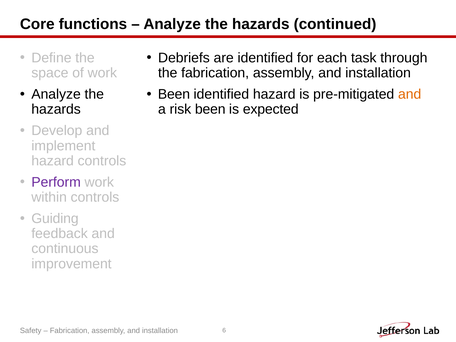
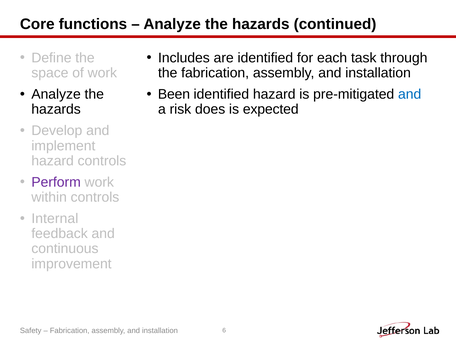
Debriefs: Debriefs -> Includes
and at (410, 94) colour: orange -> blue
risk been: been -> does
Guiding: Guiding -> Internal
